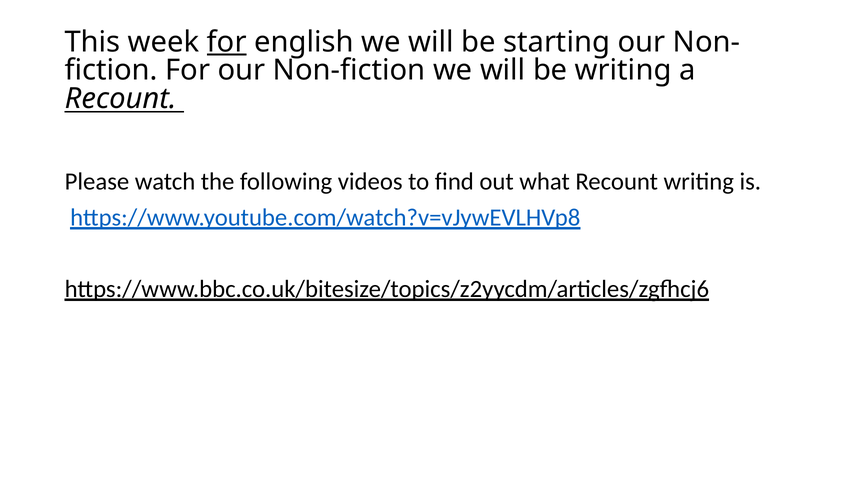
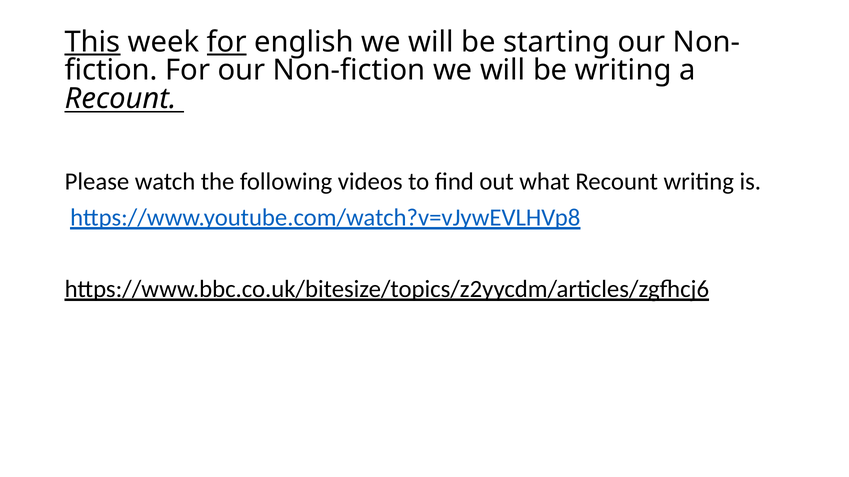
This underline: none -> present
